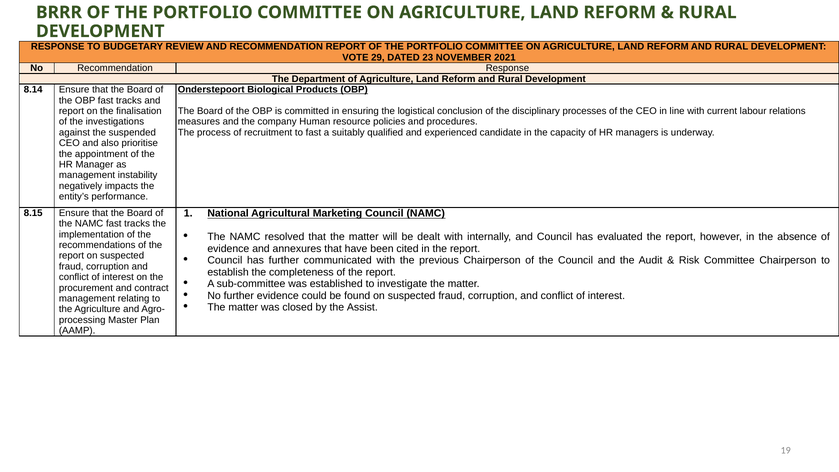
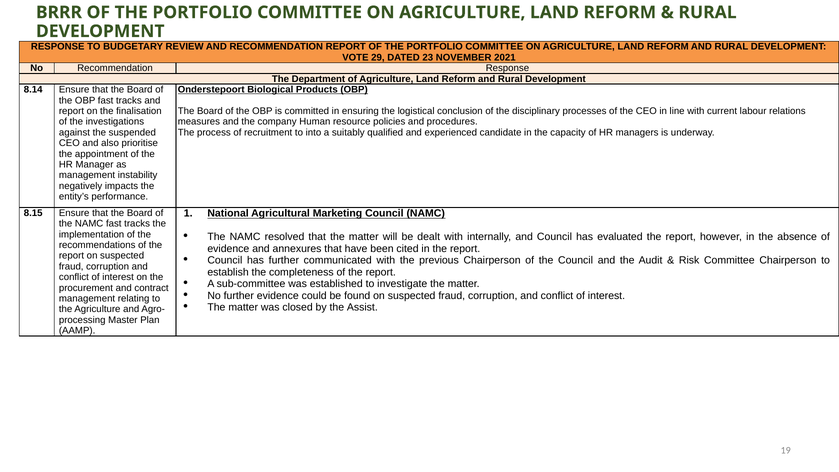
to fast: fast -> into
